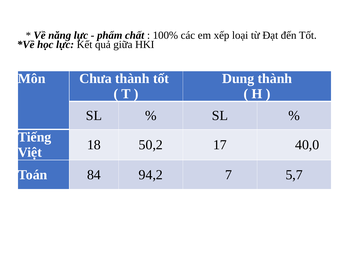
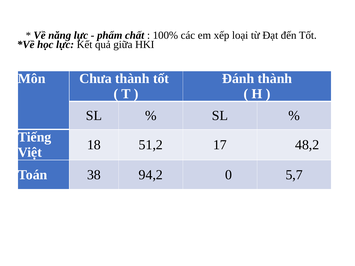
Dung: Dung -> Đánh
50,2: 50,2 -> 51,2
40,0: 40,0 -> 48,2
84: 84 -> 38
7: 7 -> 0
